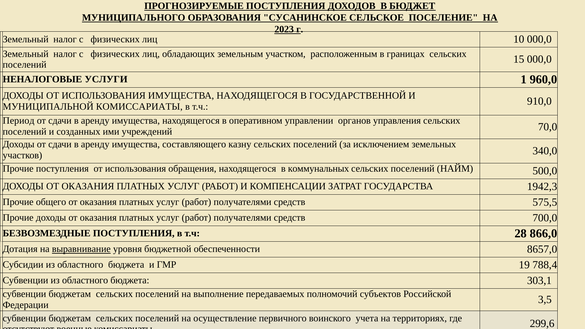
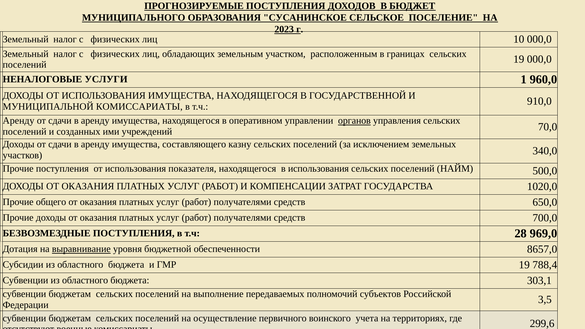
поселений 15: 15 -> 19
Период at (19, 121): Период -> Аренду
органов underline: none -> present
обращения: обращения -> показателя
в коммунальных: коммунальных -> использования
1942,3: 1942,3 -> 1020,0
575,5: 575,5 -> 650,0
866,0: 866,0 -> 969,0
